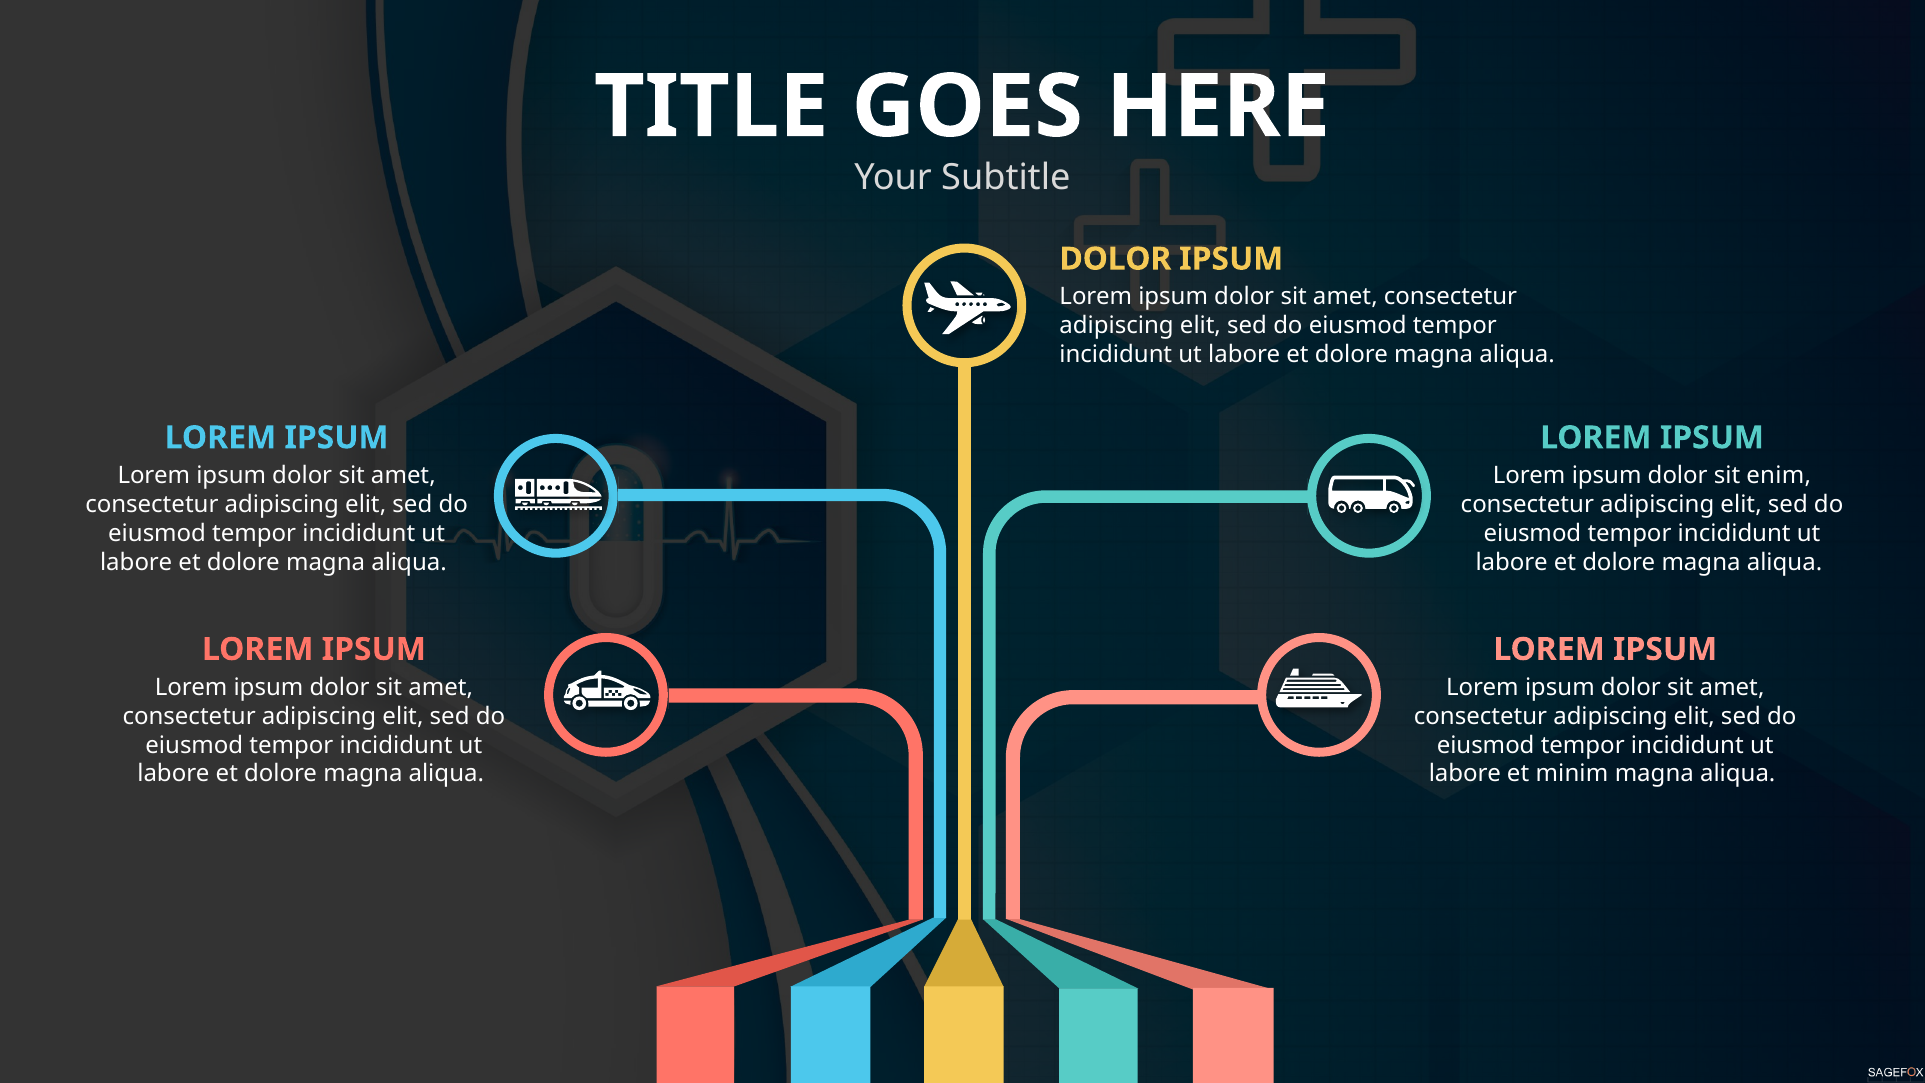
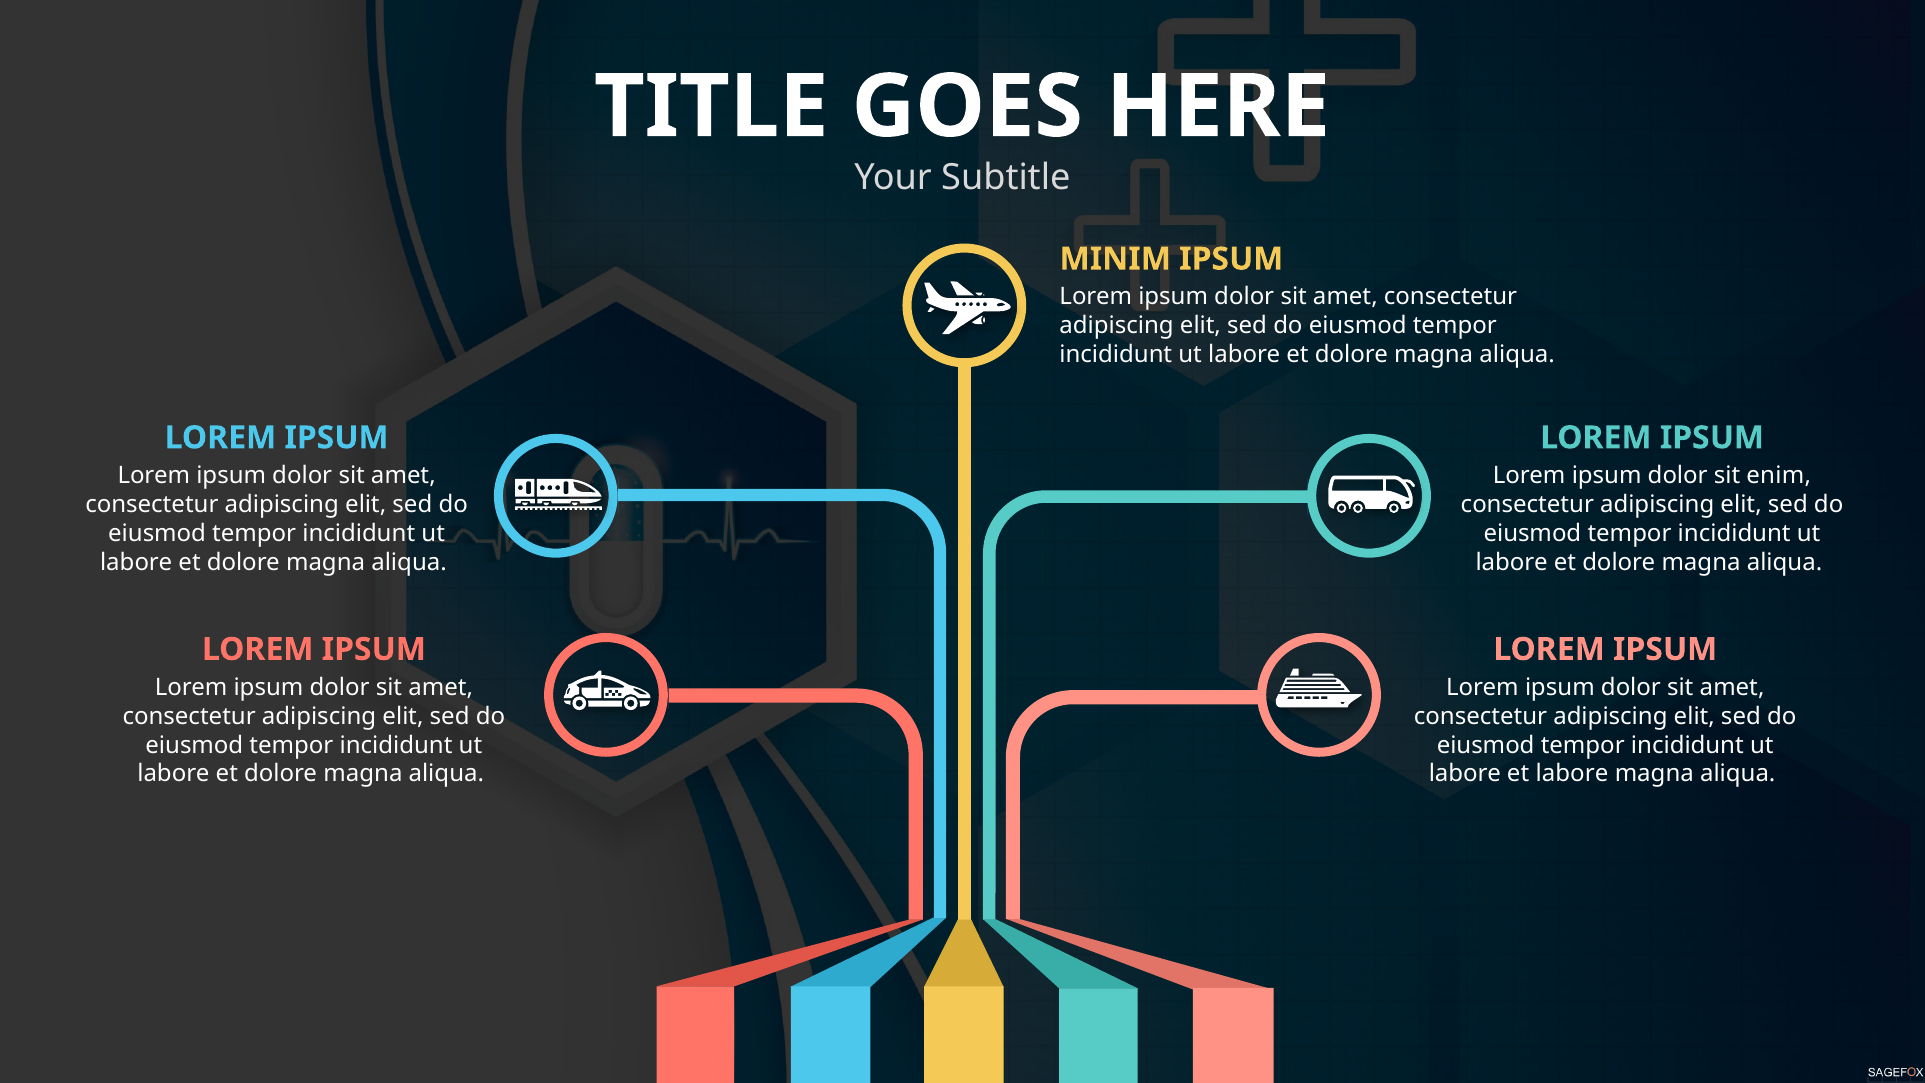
DOLOR at (1115, 259): DOLOR -> MINIM
et minim: minim -> labore
